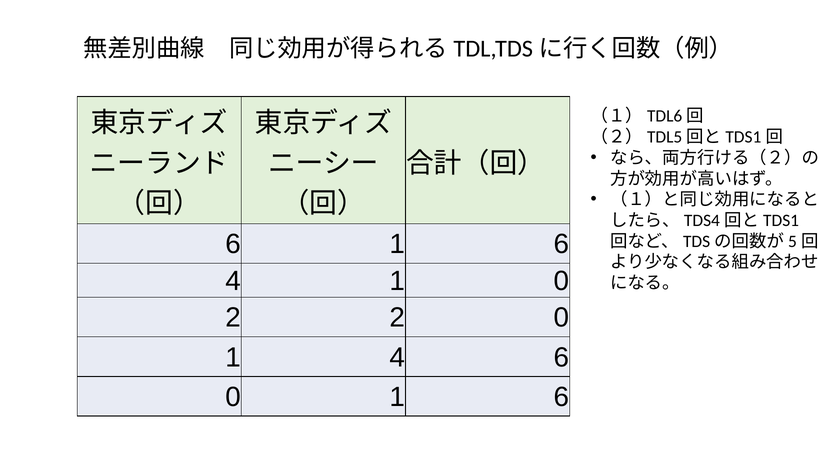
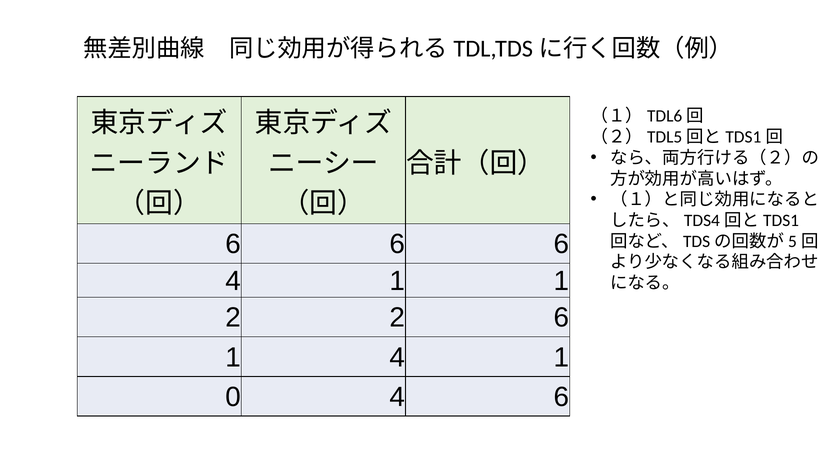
1 at (397, 244): 1 -> 6
1 0: 0 -> 1
2 0: 0 -> 6
1 4 6: 6 -> 1
1 at (397, 397): 1 -> 4
